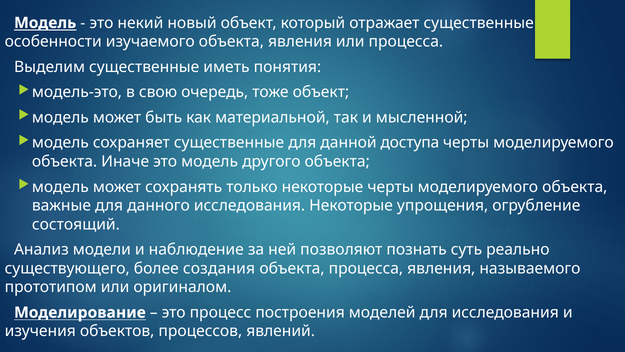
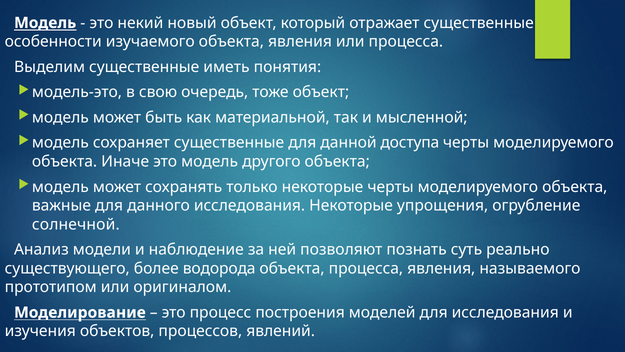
состоящий: состоящий -> солнечной
создания: создания -> водорода
